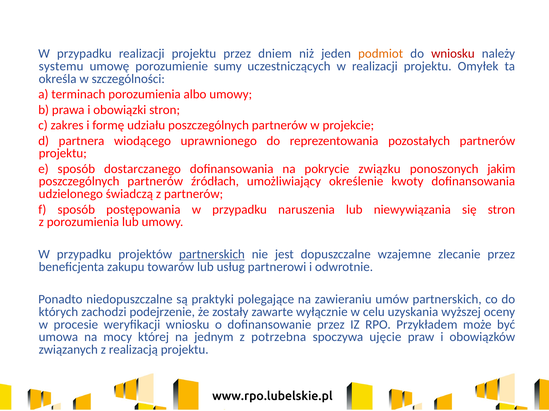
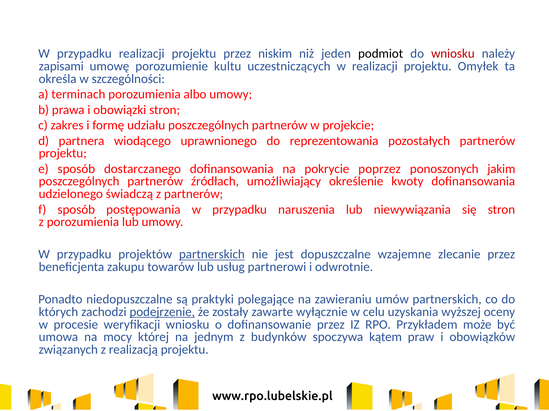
dniem: dniem -> niskim
podmiot colour: orange -> black
systemu: systemu -> zapisami
sumy: sumy -> kultu
związku: związku -> poprzez
podejrzenie underline: none -> present
potrzebna: potrzebna -> budynków
ujęcie: ujęcie -> kątem
